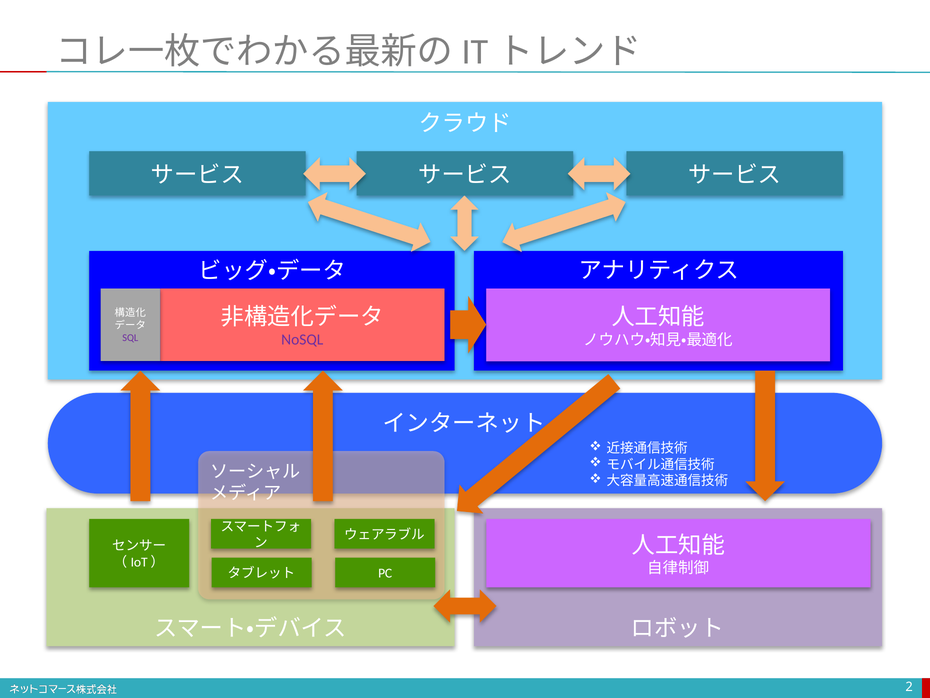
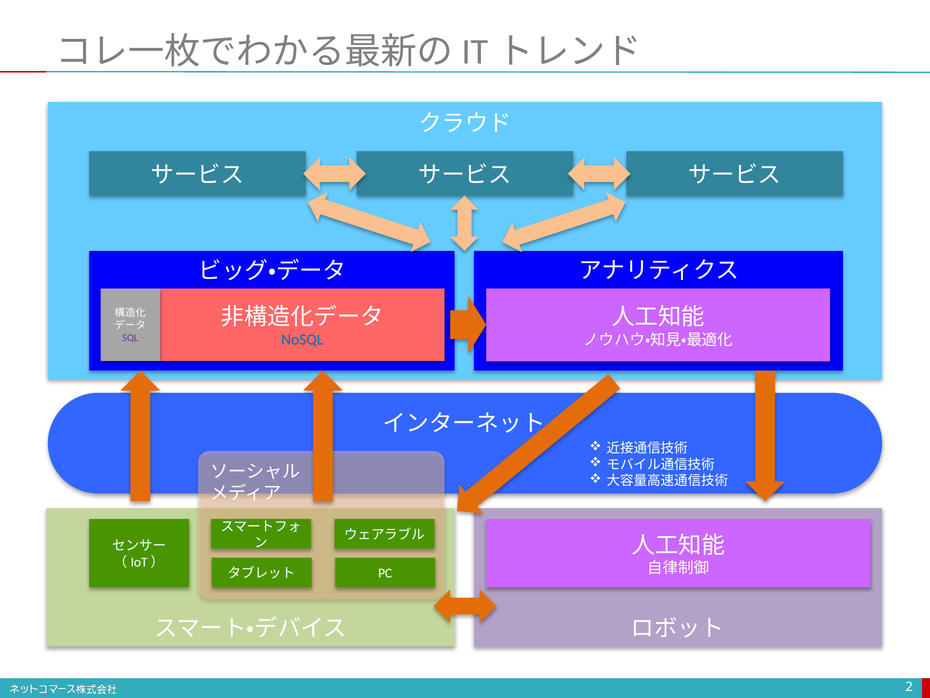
NoSQL colour: purple -> blue
